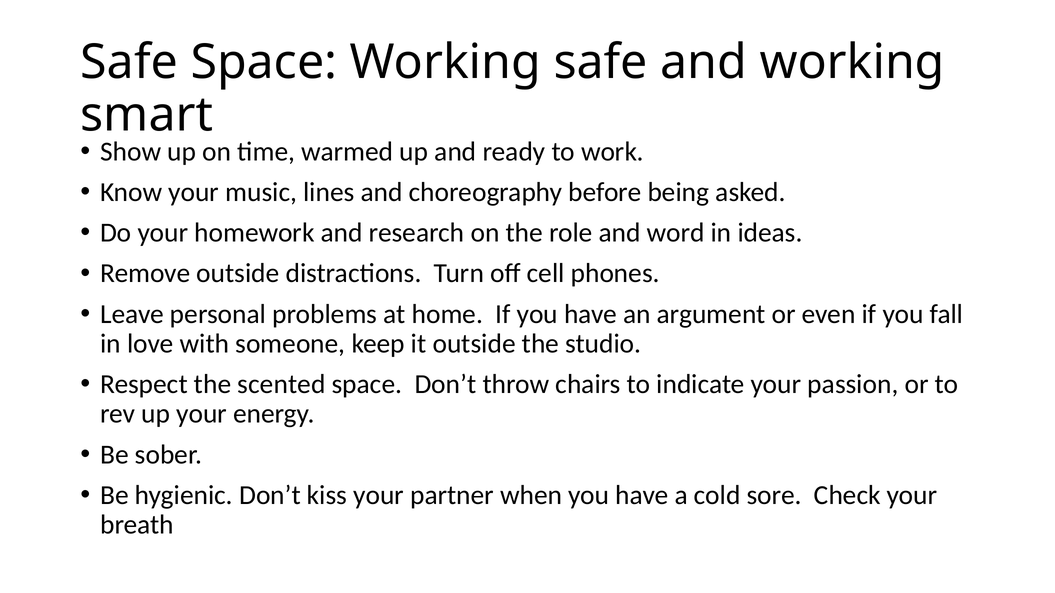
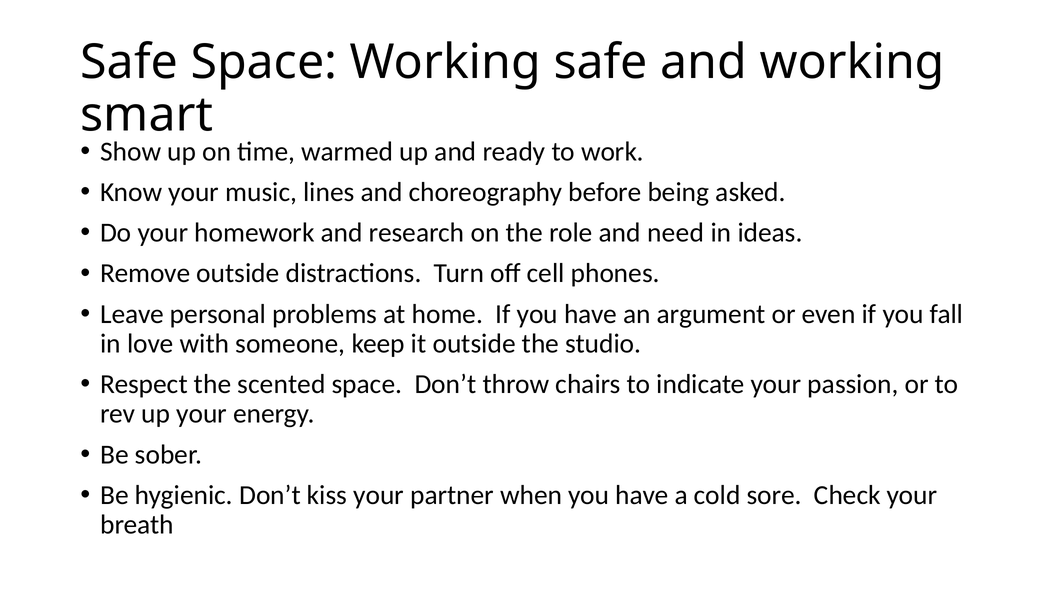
word: word -> need
